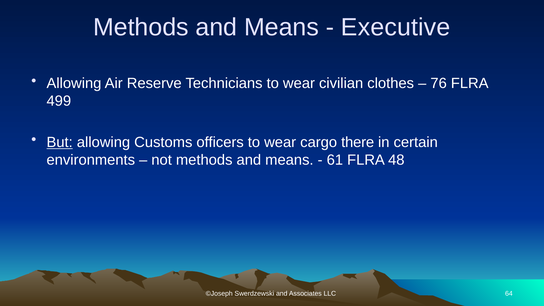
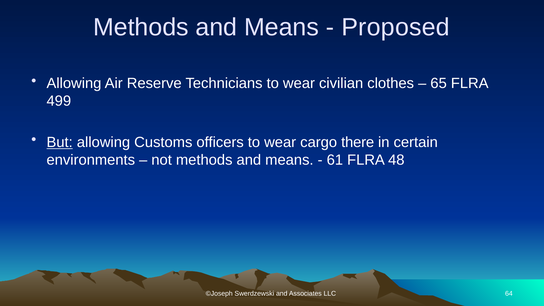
Executive: Executive -> Proposed
76: 76 -> 65
